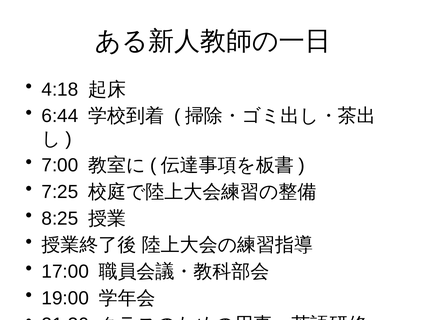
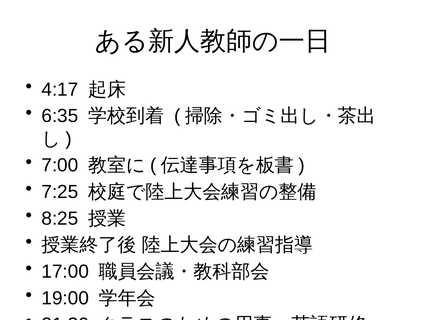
4:18: 4:18 -> 4:17
6:44: 6:44 -> 6:35
